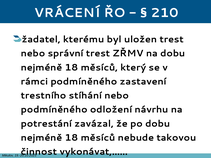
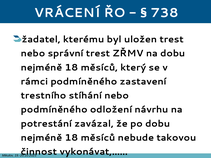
210: 210 -> 738
